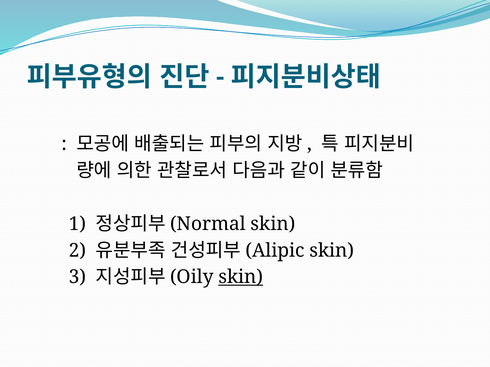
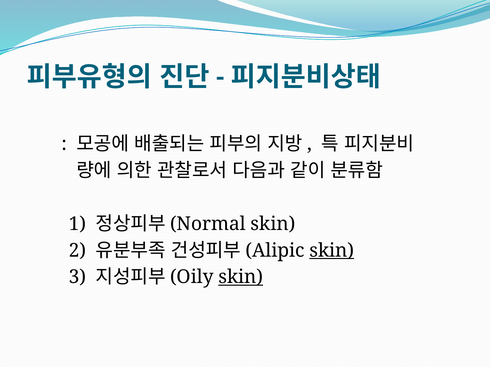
skin at (332, 251) underline: none -> present
